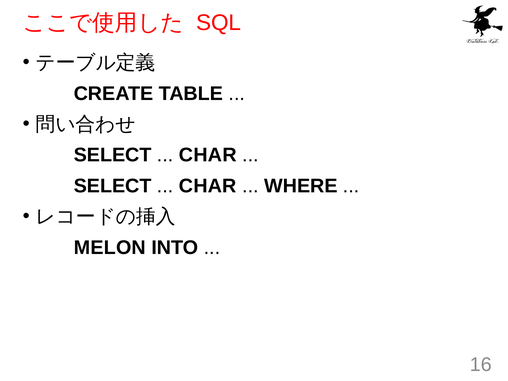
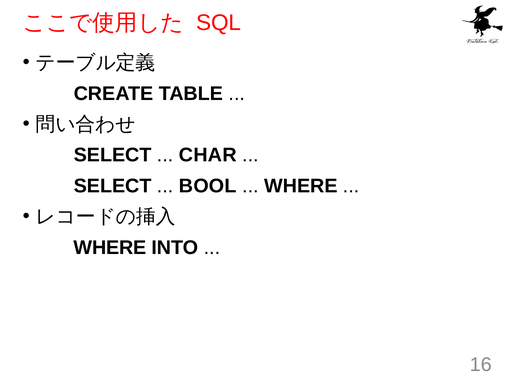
CHAR at (208, 186): CHAR -> BOOL
MELON at (110, 247): MELON -> WHERE
